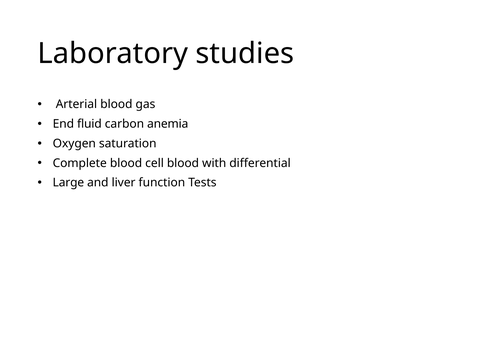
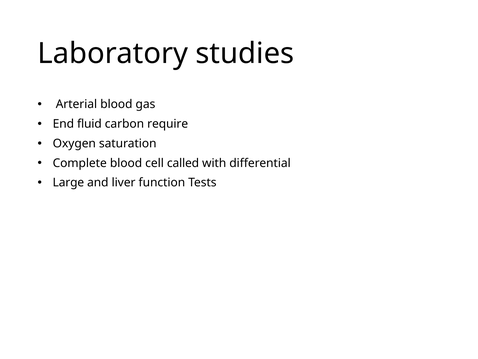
anemia: anemia -> require
cell blood: blood -> called
